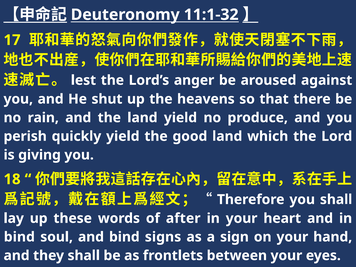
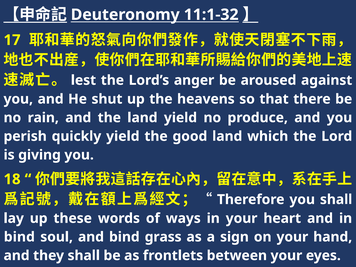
after: after -> ways
signs: signs -> grass
